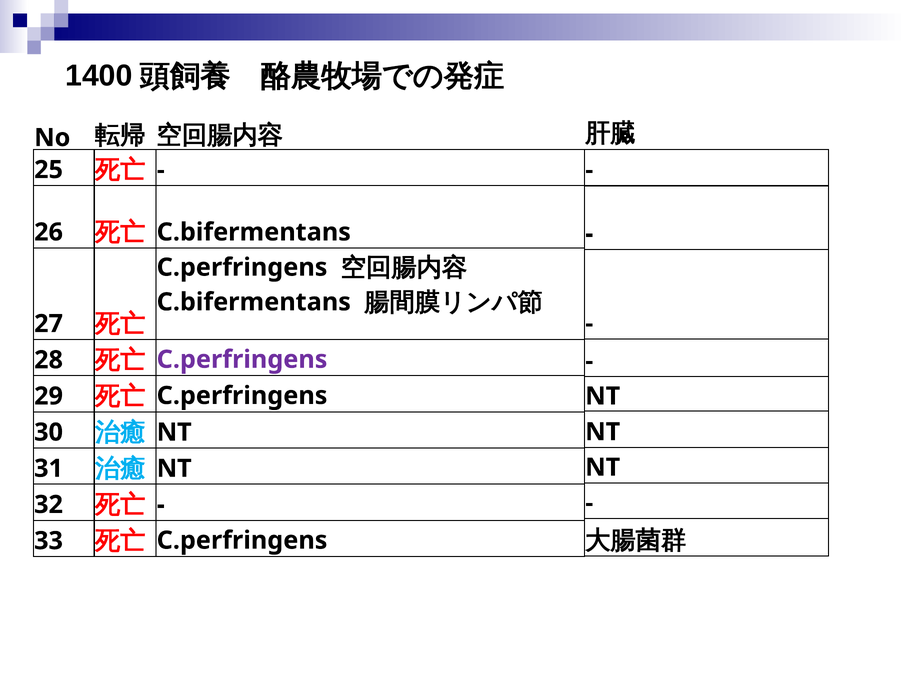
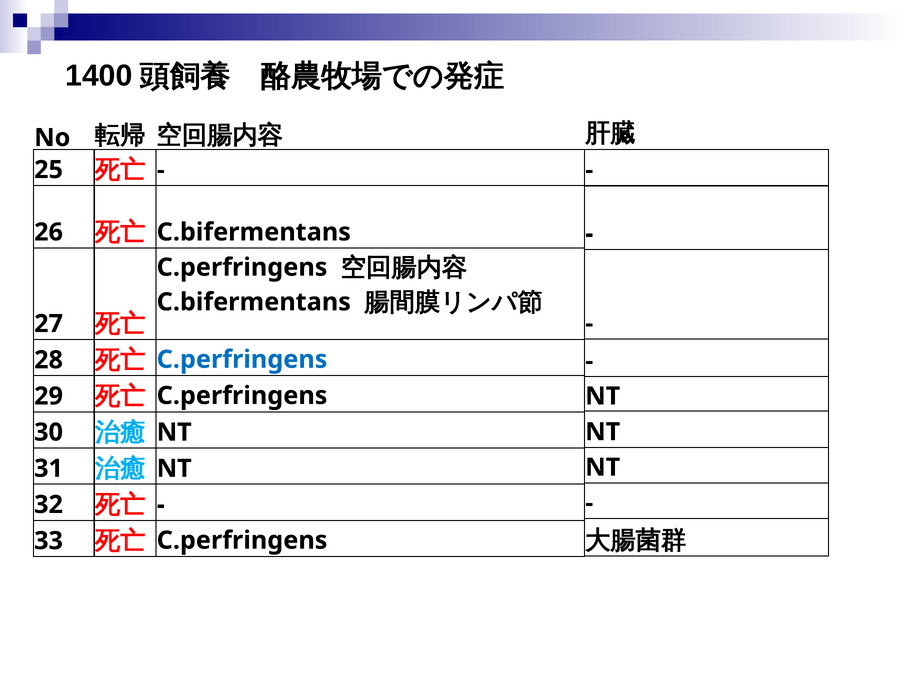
C.perfringens at (242, 359) colour: purple -> blue
